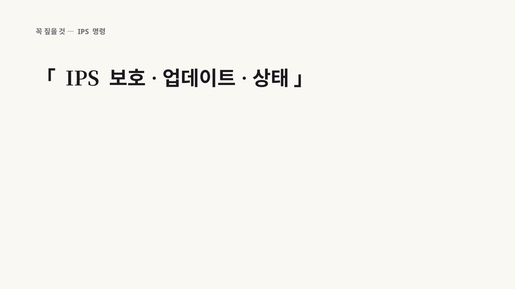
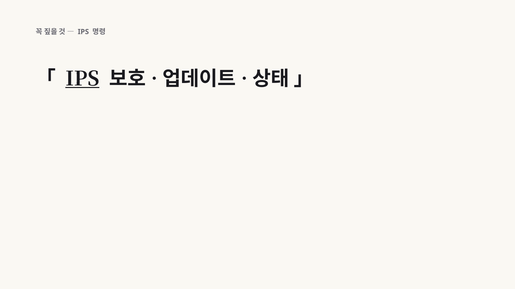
IPS at (82, 79) underline: none -> present
